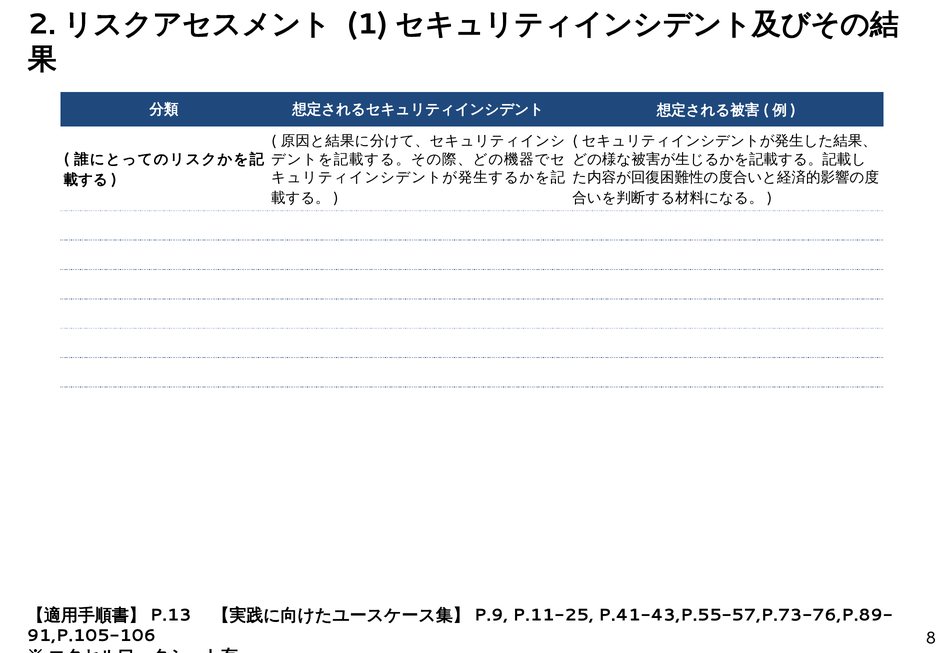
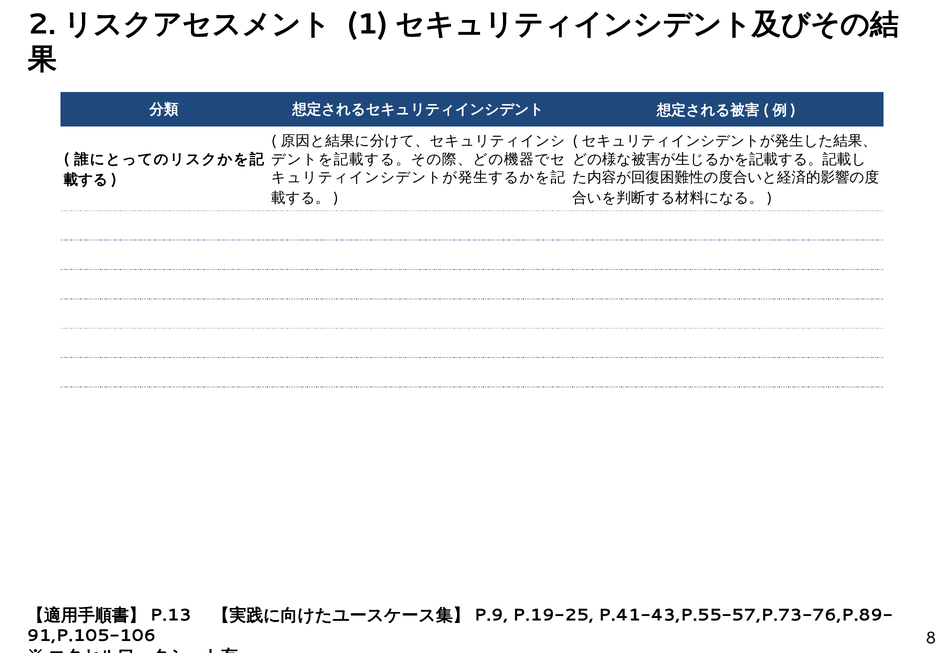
P.11-25: P.11-25 -> P.19-25
